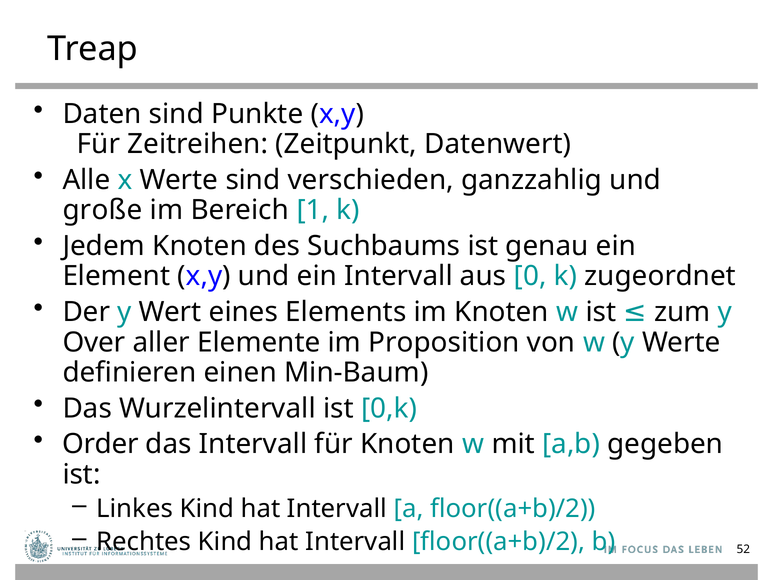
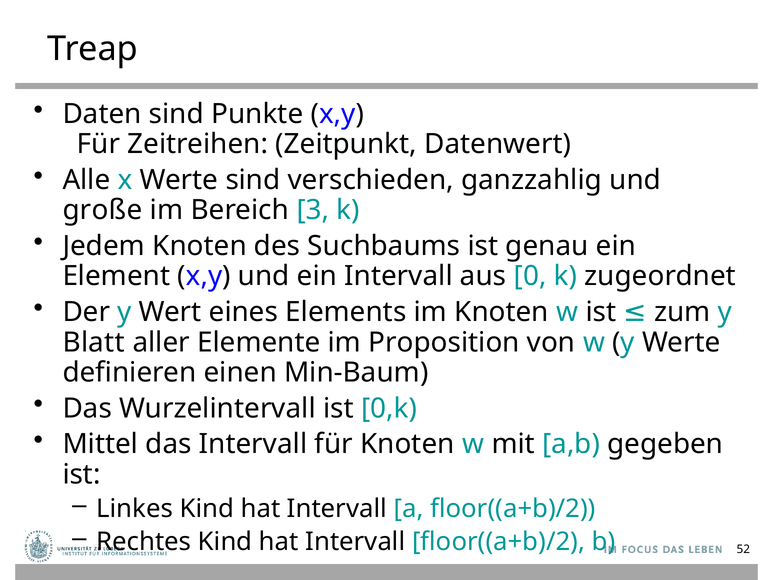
1: 1 -> 3
Over: Over -> Blatt
Order: Order -> Mittel
